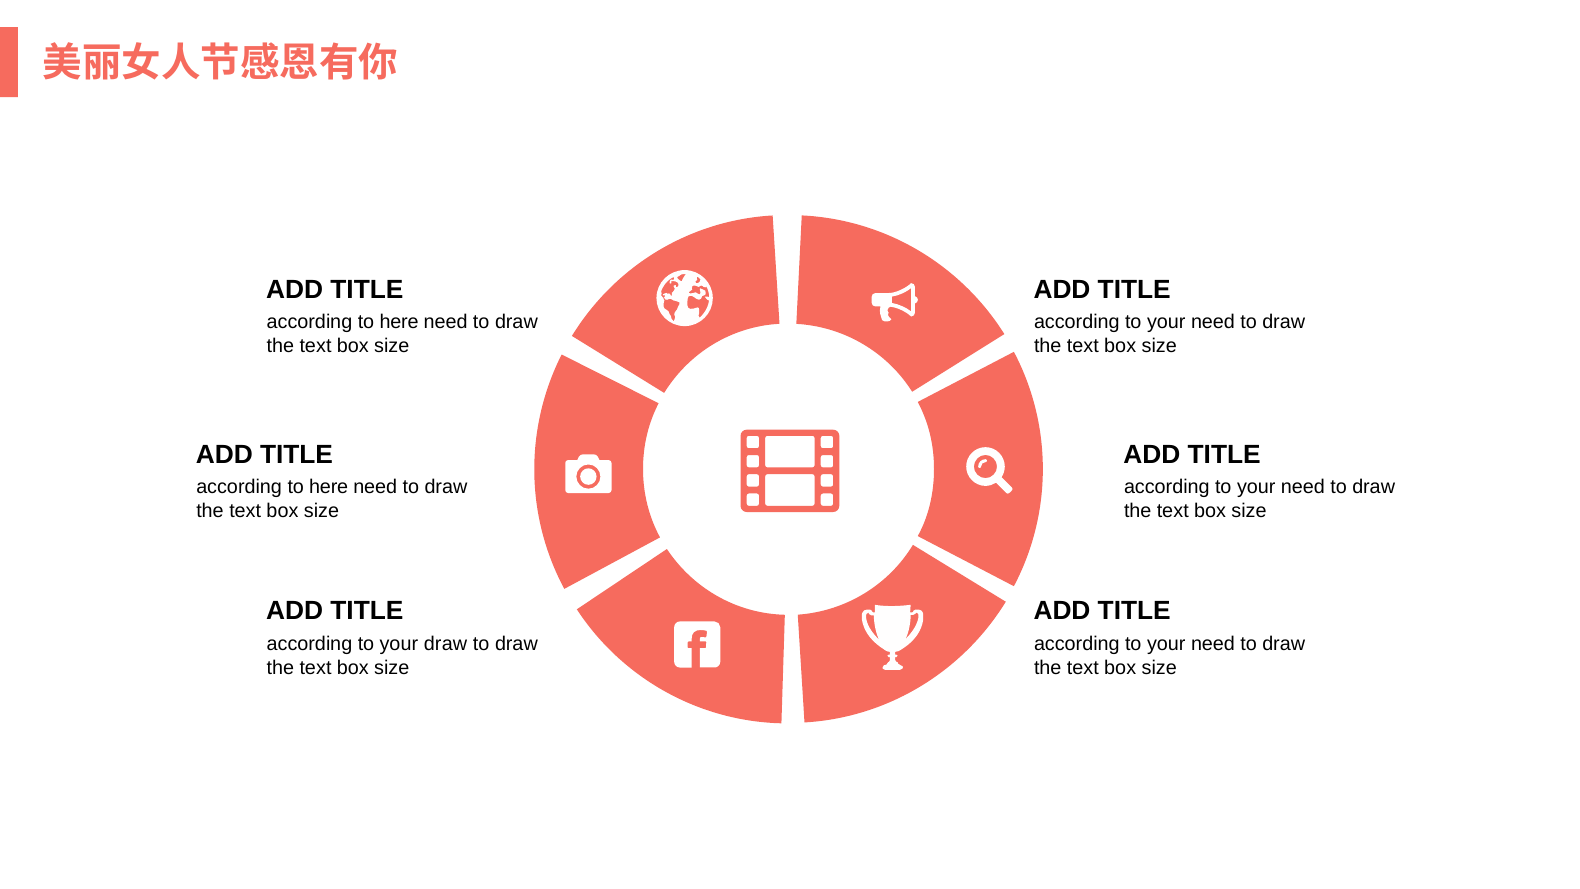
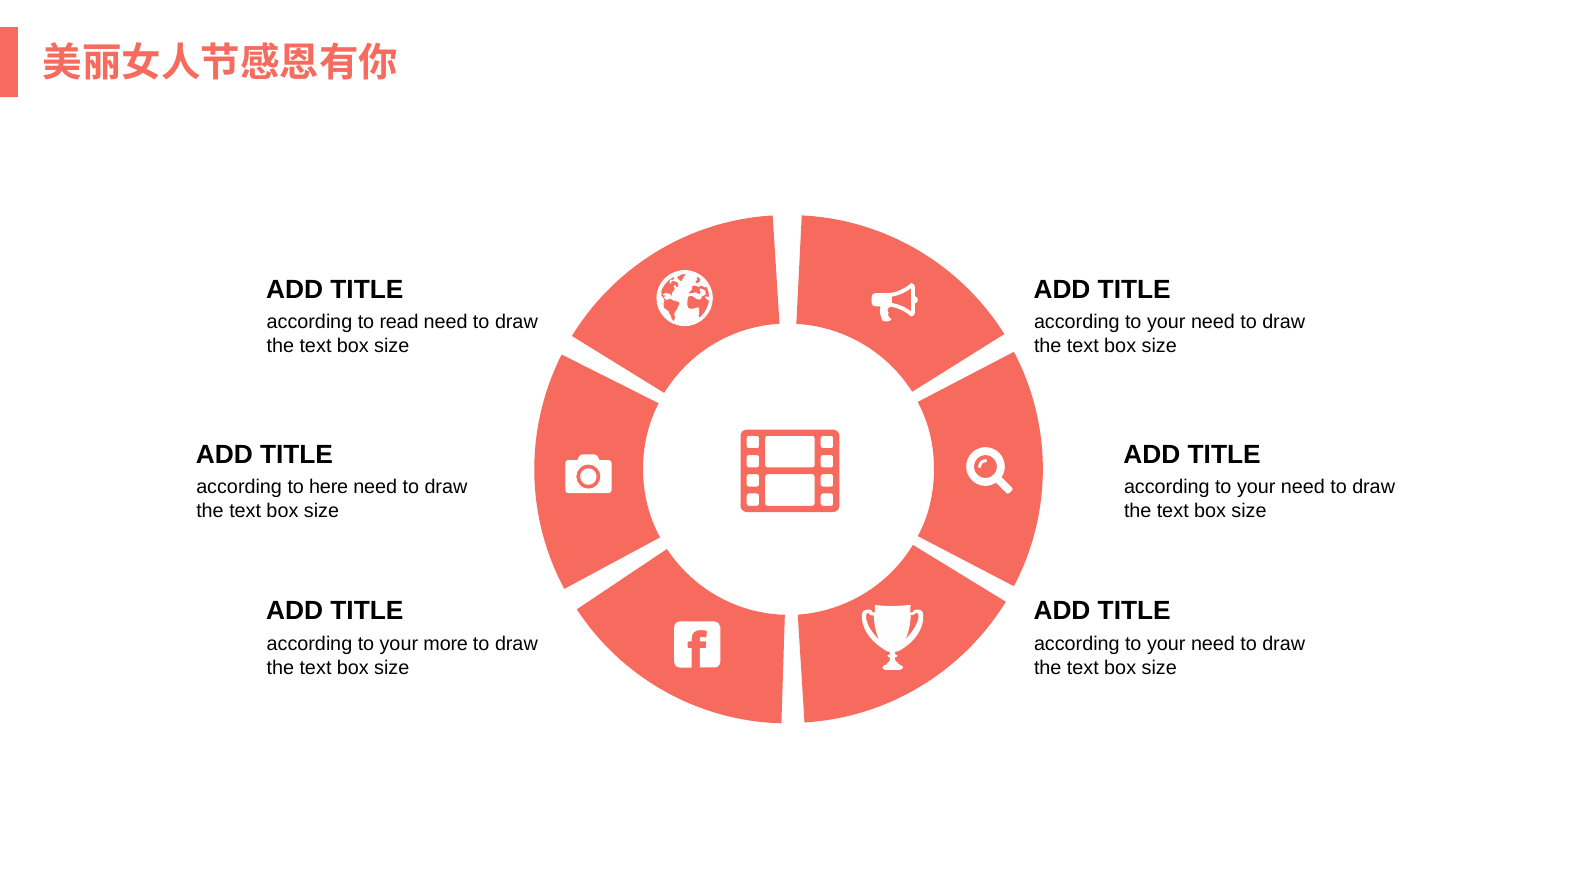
here at (399, 322): here -> read
your draw: draw -> more
